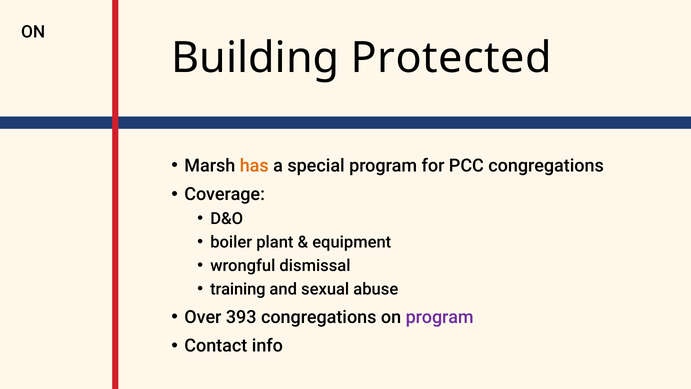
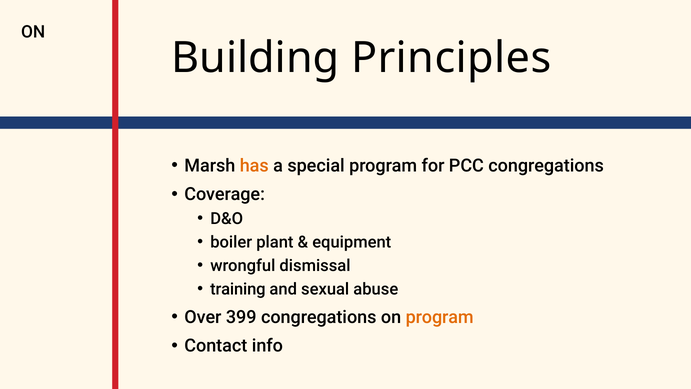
Protected: Protected -> Principles
393: 393 -> 399
program at (440, 317) colour: purple -> orange
